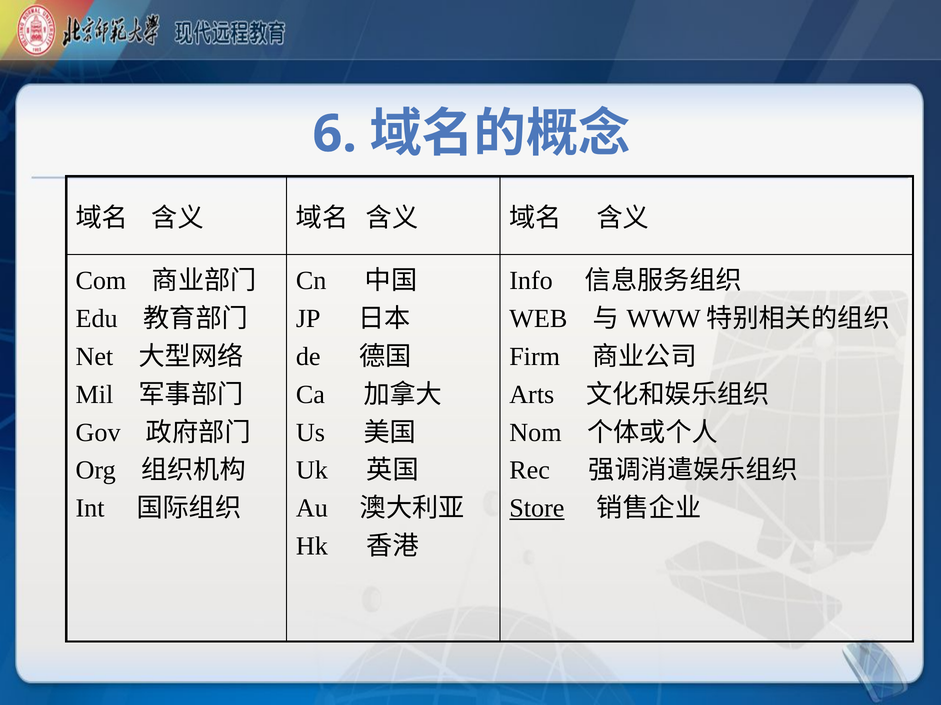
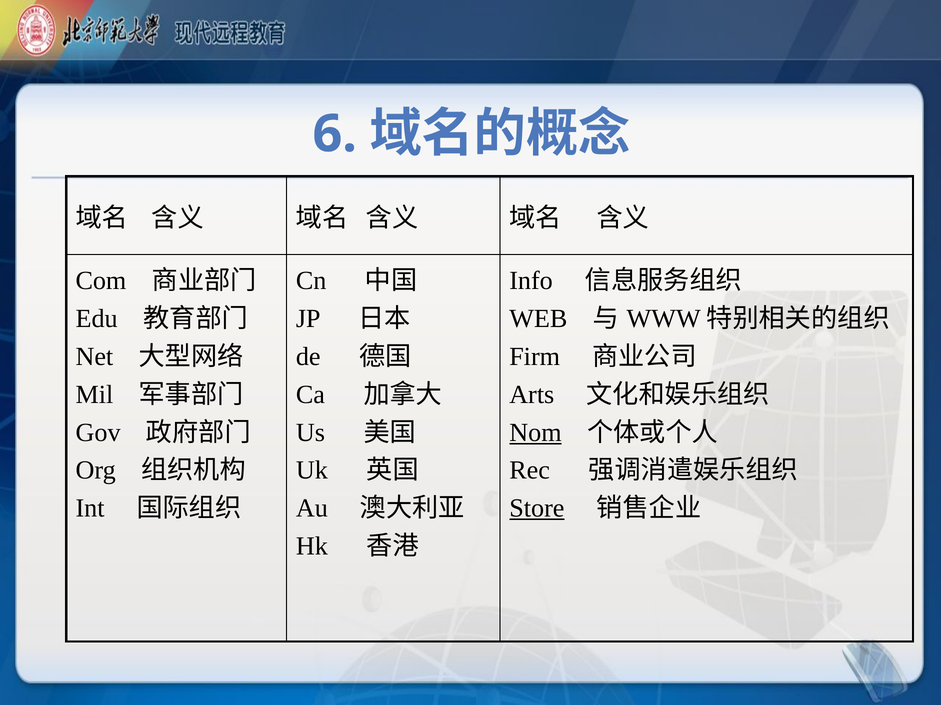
Nom underline: none -> present
